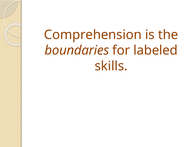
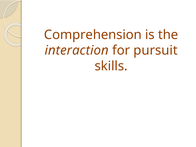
boundaries: boundaries -> interaction
labeled: labeled -> pursuit
